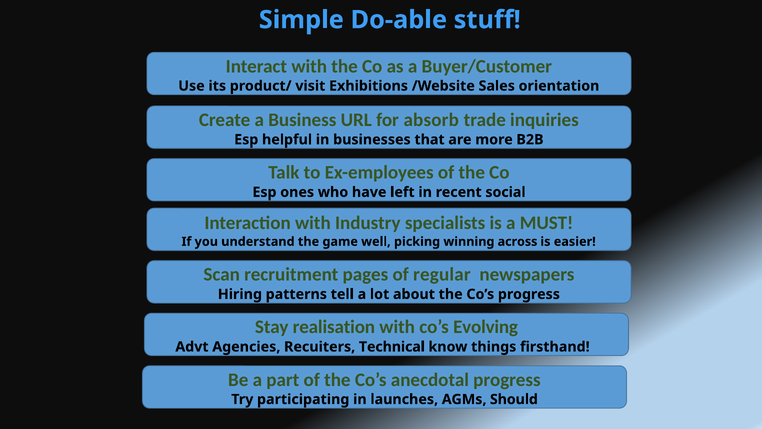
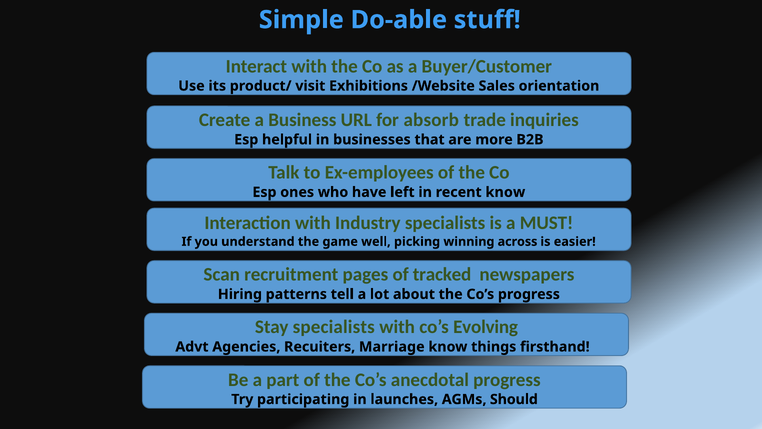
recent social: social -> know
regular: regular -> tracked
Stay realisation: realisation -> specialists
Technical: Technical -> Marriage
